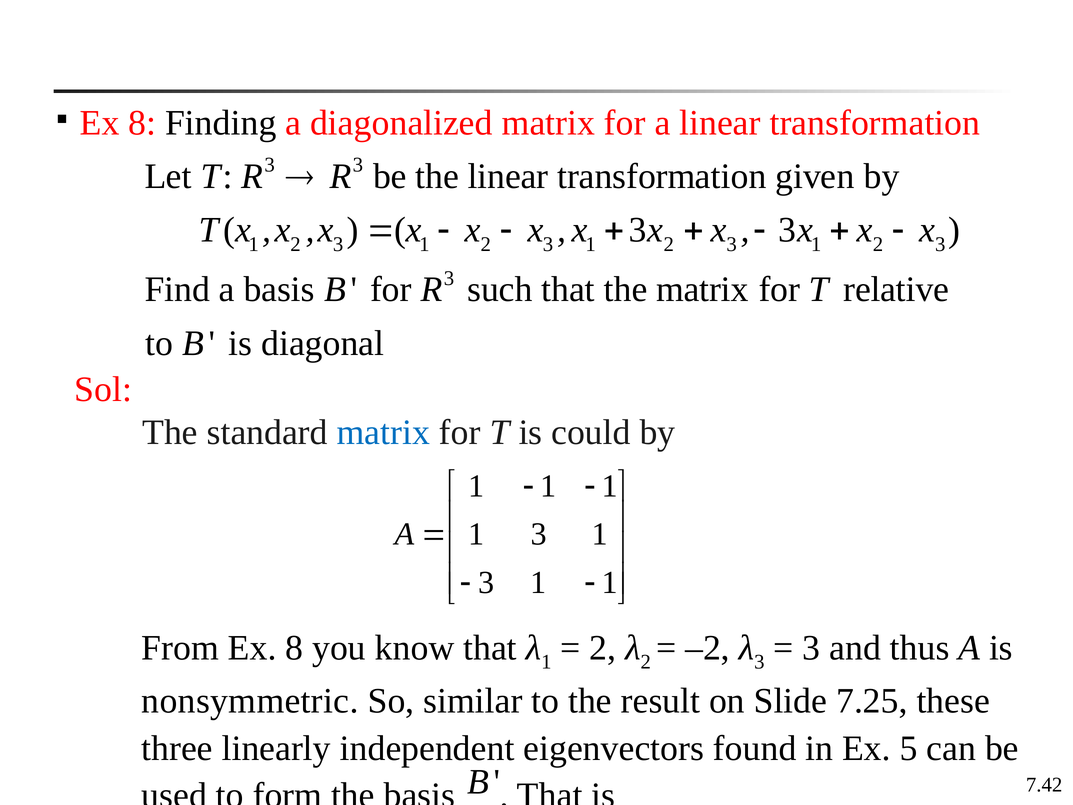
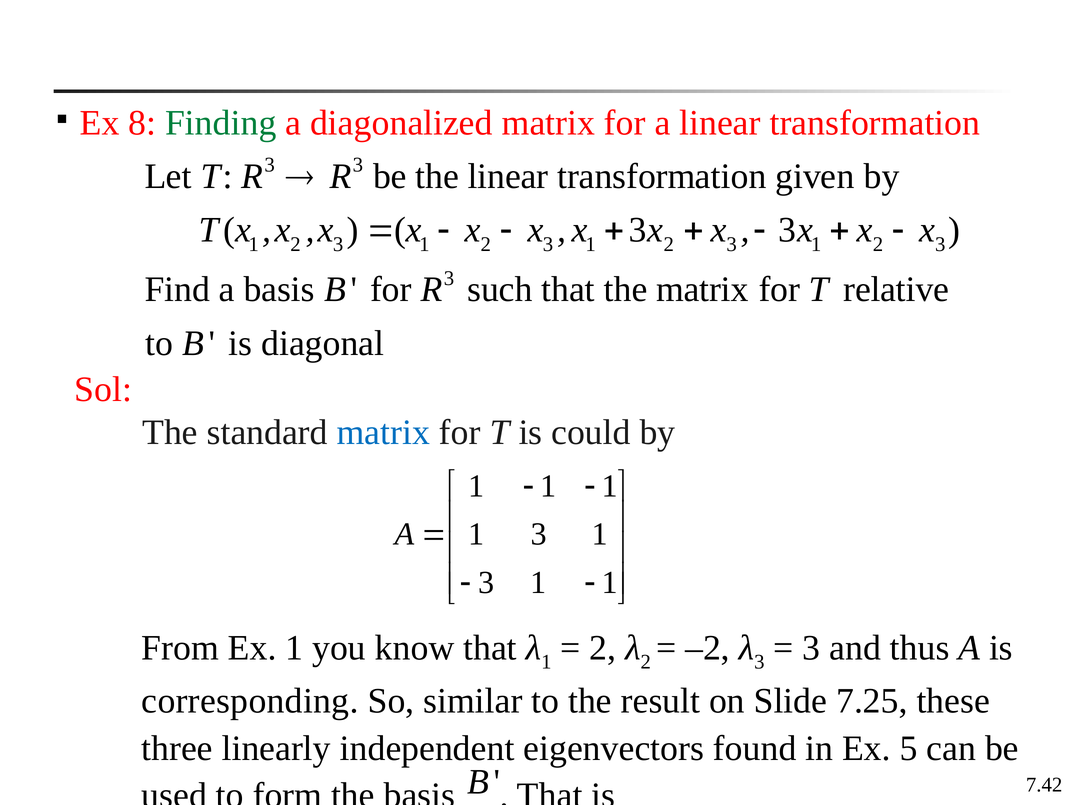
Finding colour: black -> green
From Ex 8: 8 -> 1
nonsymmetric: nonsymmetric -> corresponding
